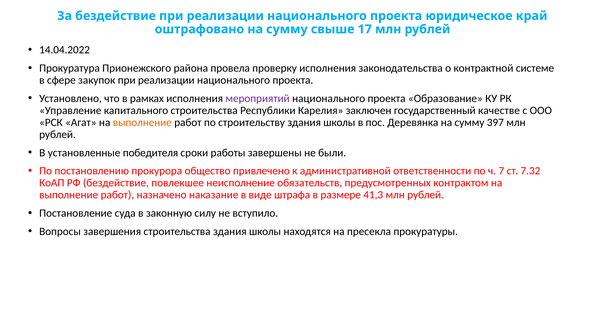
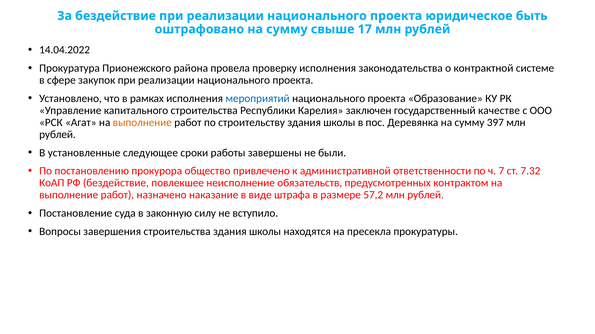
край: край -> быть
мероприятий colour: purple -> blue
победителя: победителя -> следующее
41,3: 41,3 -> 57,2
